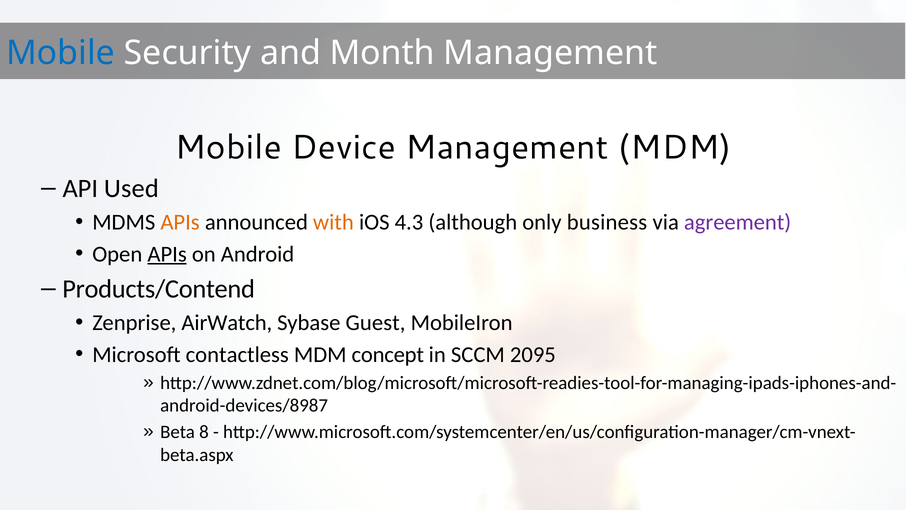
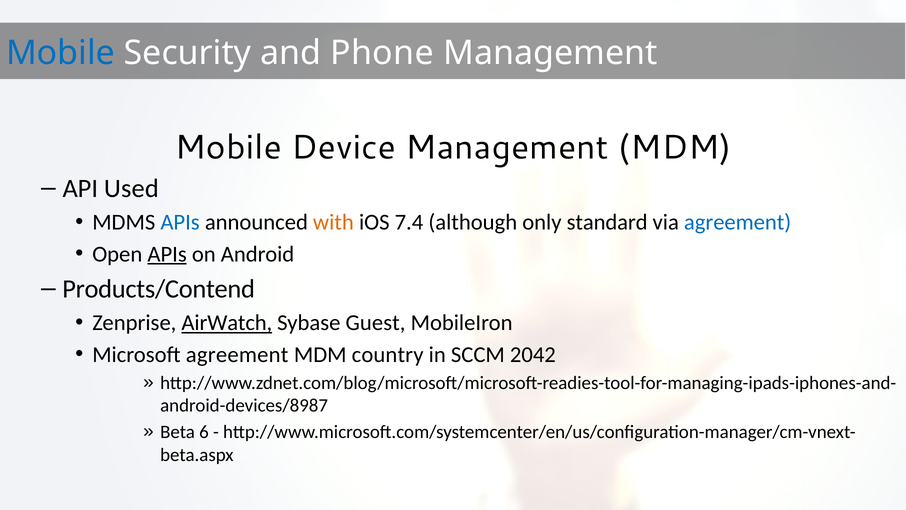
Month: Month -> Phone
APIs at (180, 222) colour: orange -> blue
4.3: 4.3 -> 7.4
business: business -> standard
agreement at (738, 222) colour: purple -> blue
AirWatch underline: none -> present
Microsoft contactless: contactless -> agreement
concept: concept -> country
2095: 2095 -> 2042
8: 8 -> 6
